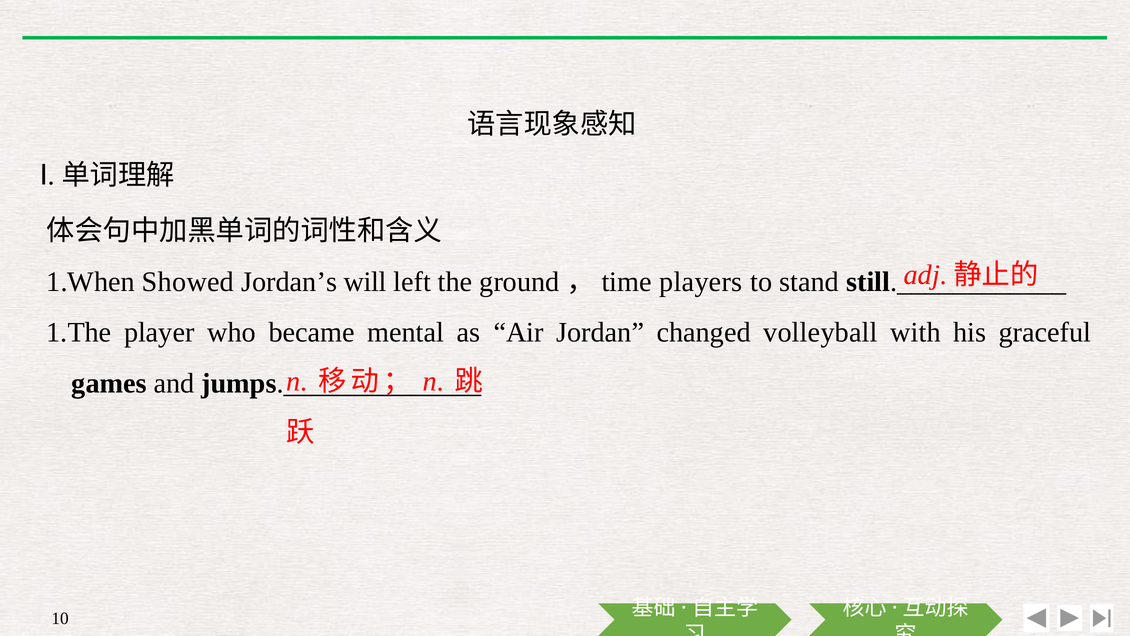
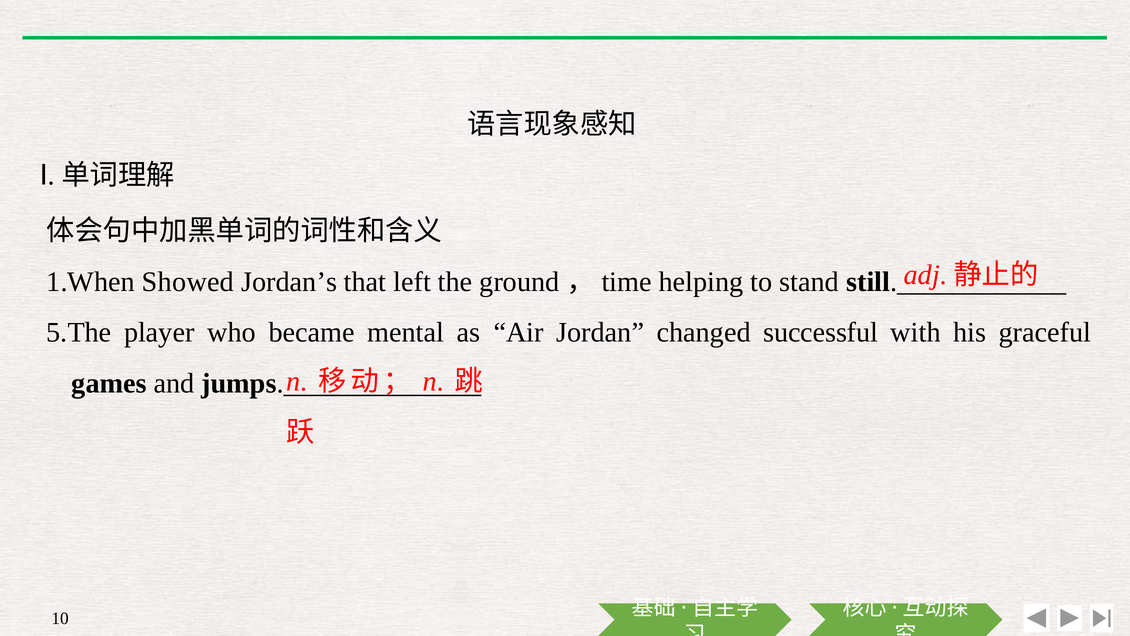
will: will -> that
players: players -> helping
1.The: 1.The -> 5.The
volleyball: volleyball -> successful
